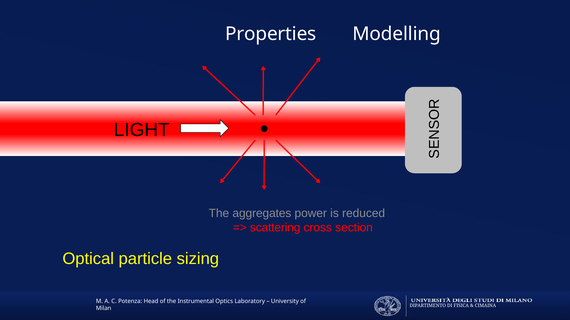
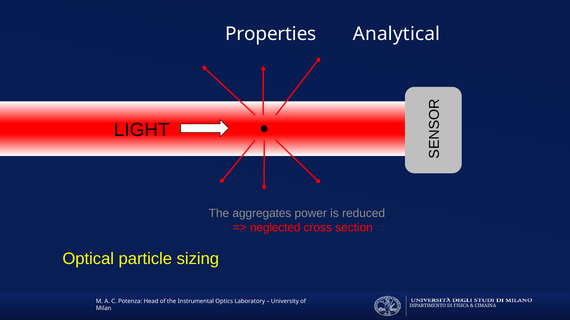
Modelling: Modelling -> Analytical
scattering: scattering -> neglected
